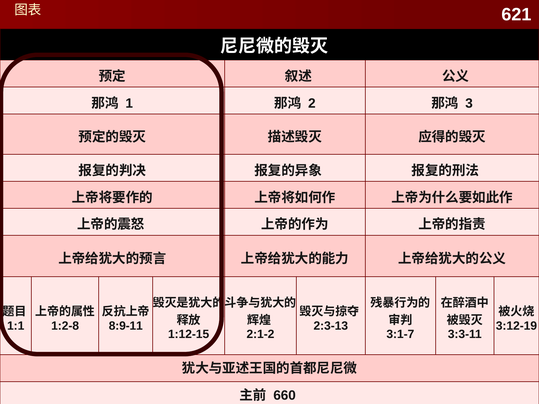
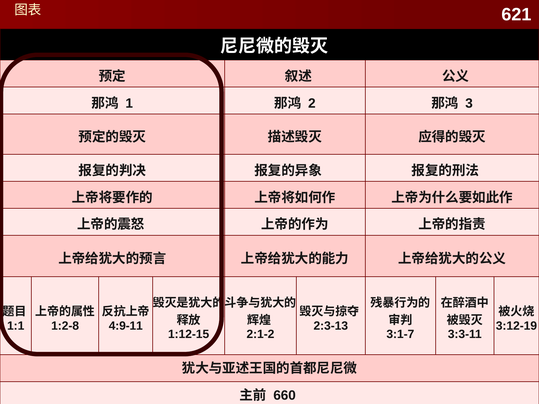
8:9-11: 8:9-11 -> 4:9-11
